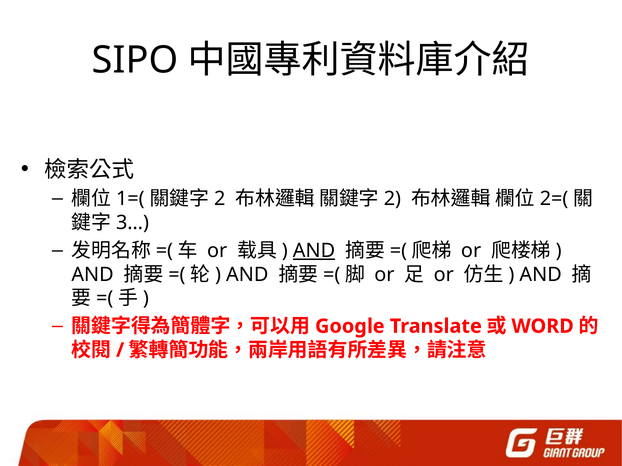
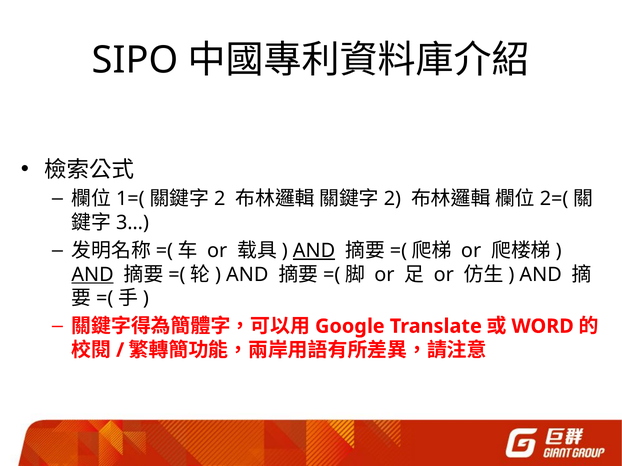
AND at (93, 275) underline: none -> present
